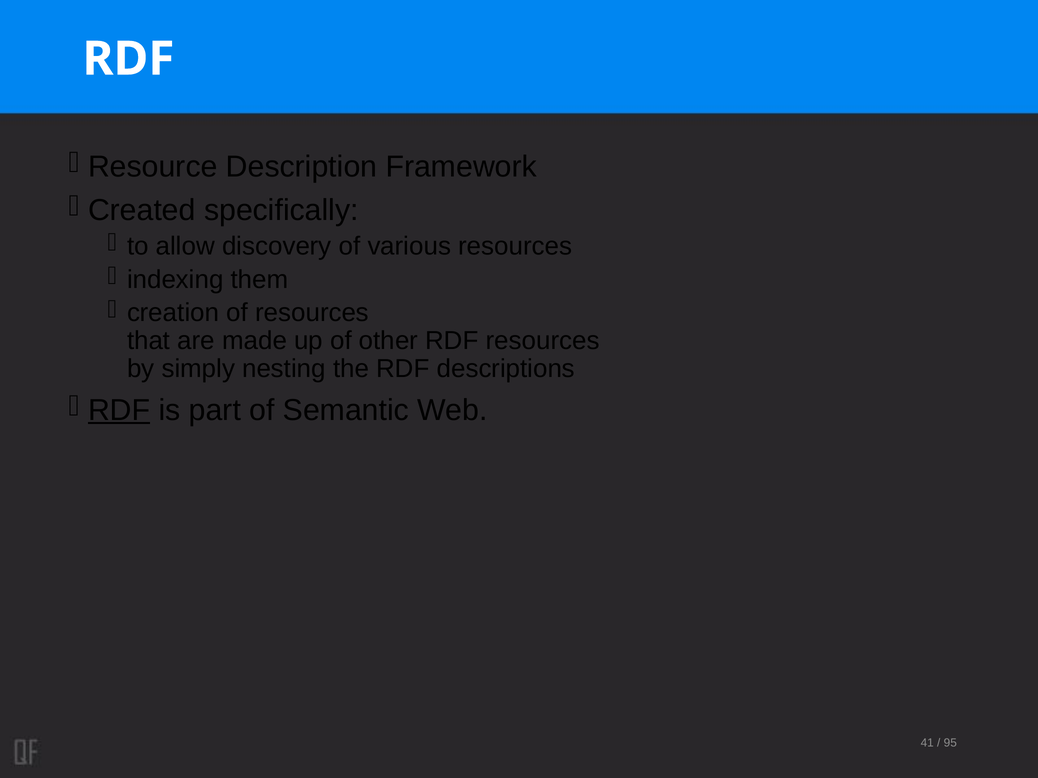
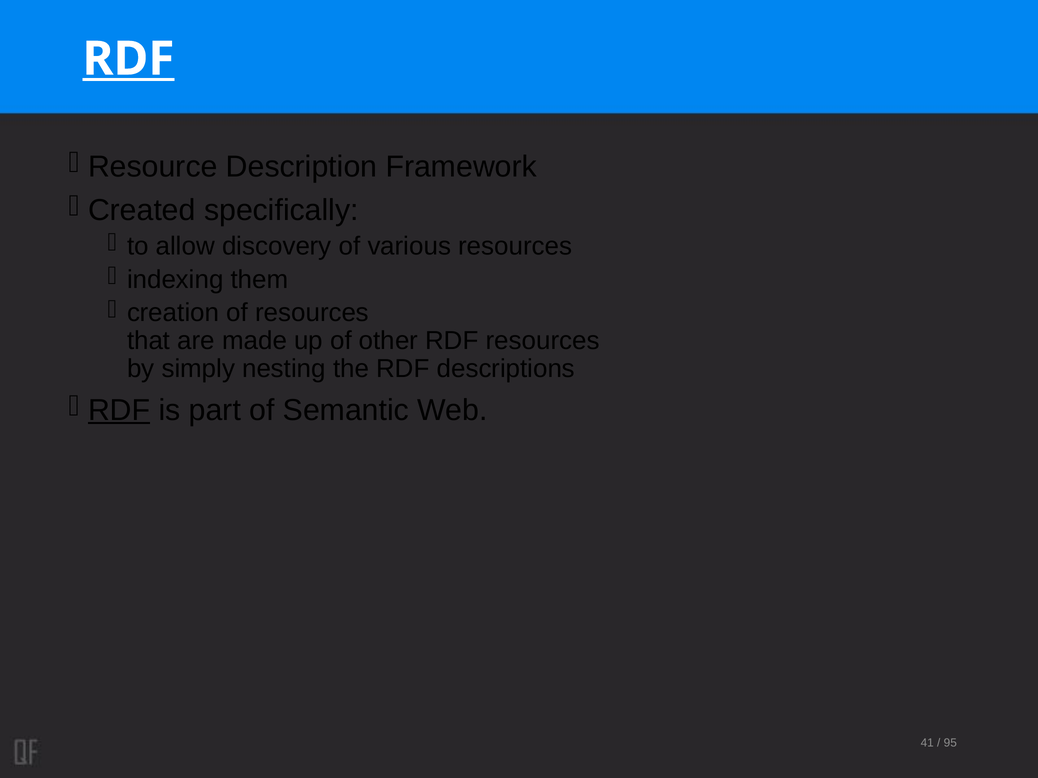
RDF at (128, 59) underline: none -> present
